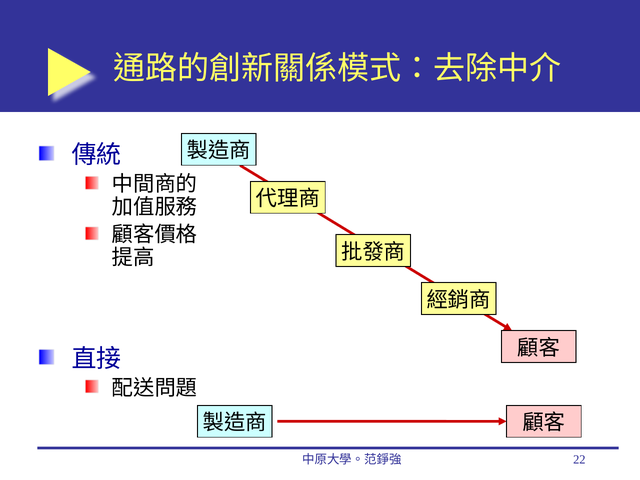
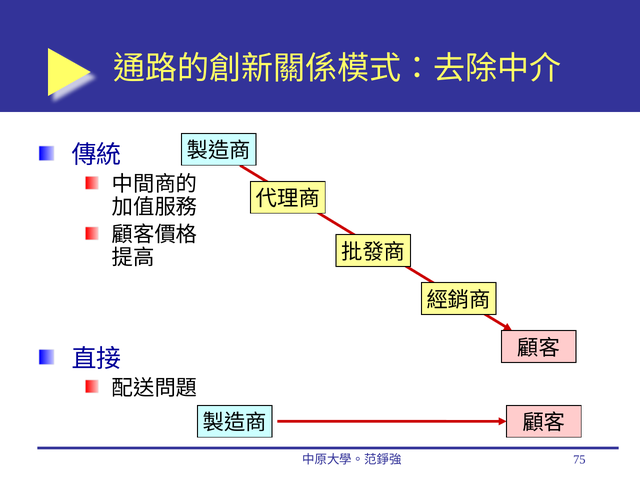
22: 22 -> 75
